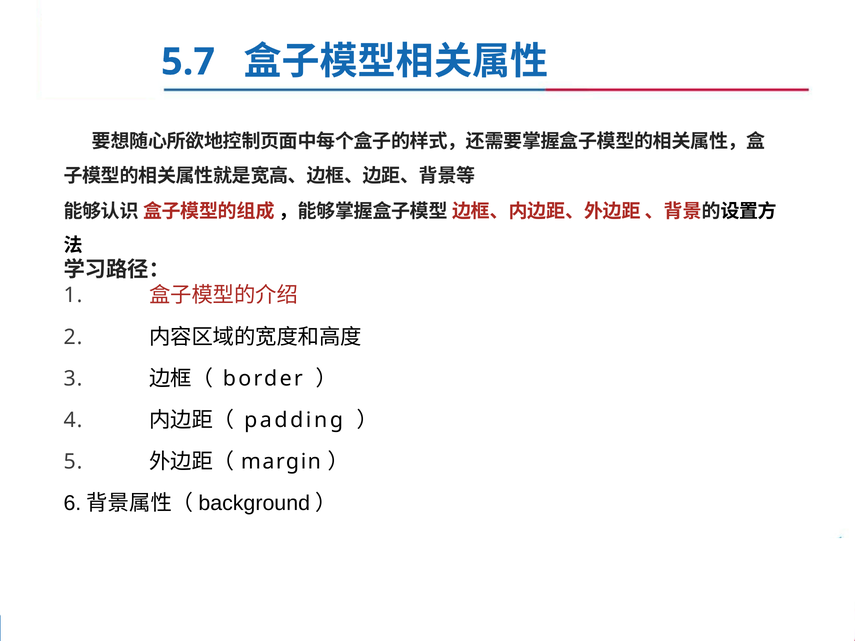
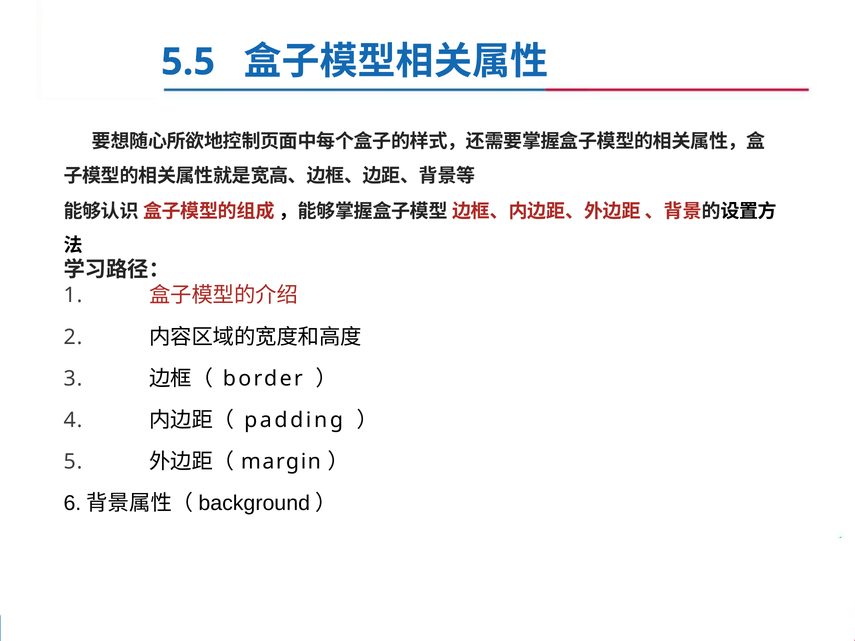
5.7: 5.7 -> 5.5
